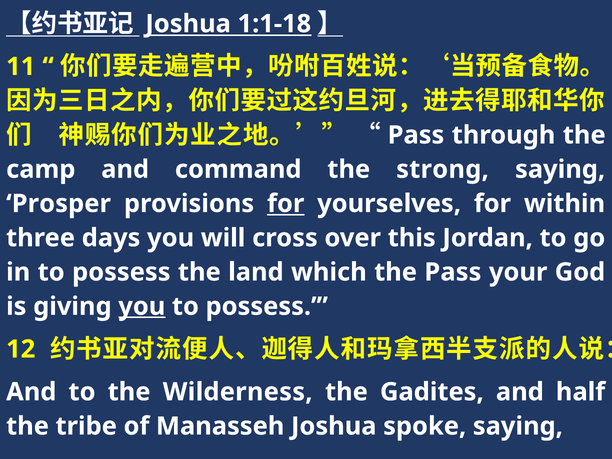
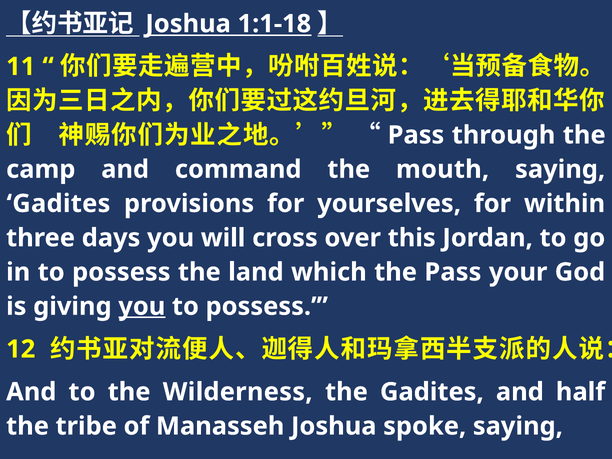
strong: strong -> mouth
Prosper at (59, 204): Prosper -> Gadites
for at (286, 204) underline: present -> none
